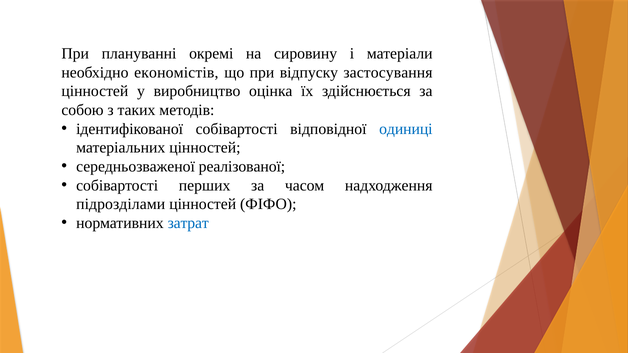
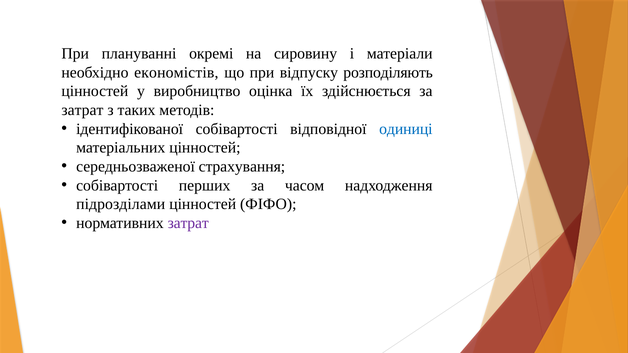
застосування: застосування -> розподіляють
собою at (83, 110): собою -> затрат
реалізованої: реалізованої -> страхування
затрат at (188, 223) colour: blue -> purple
